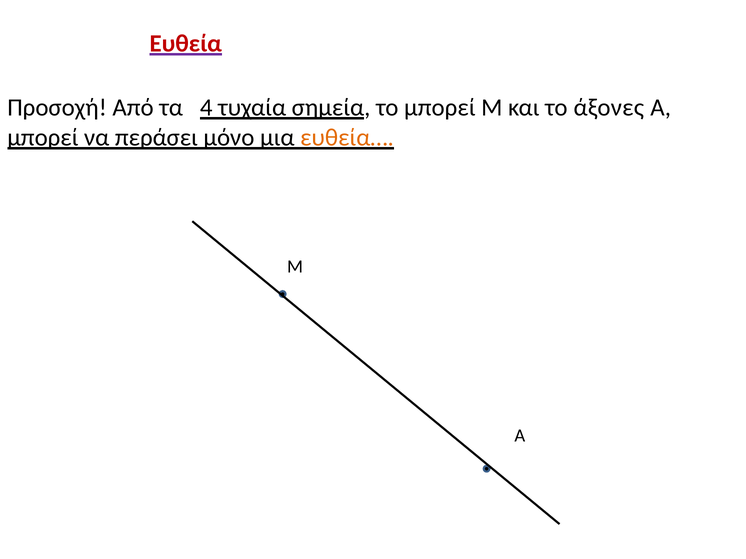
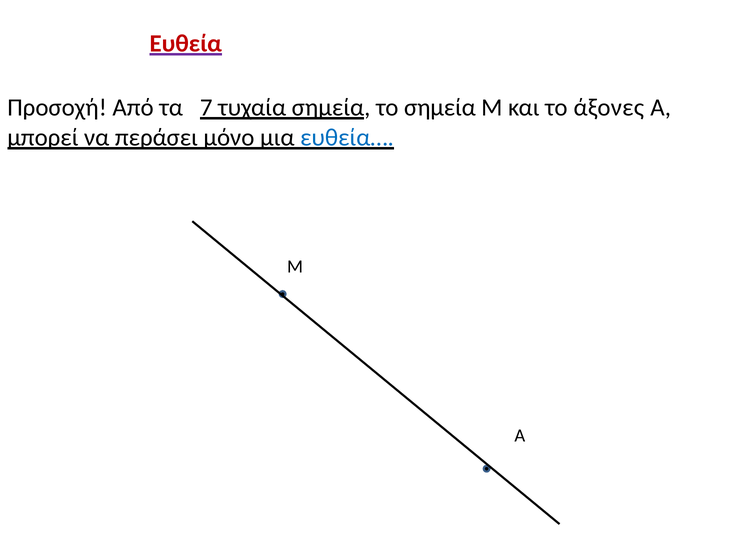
4: 4 -> 7
το μπορεί: μπορεί -> σημεία
ευθεία… colour: orange -> blue
